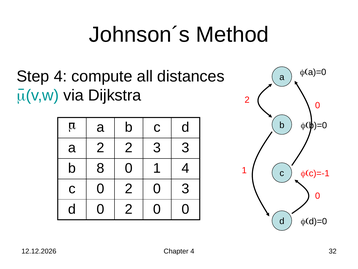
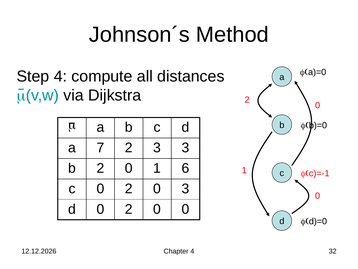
a 2: 2 -> 7
b 8: 8 -> 2
1 4: 4 -> 6
